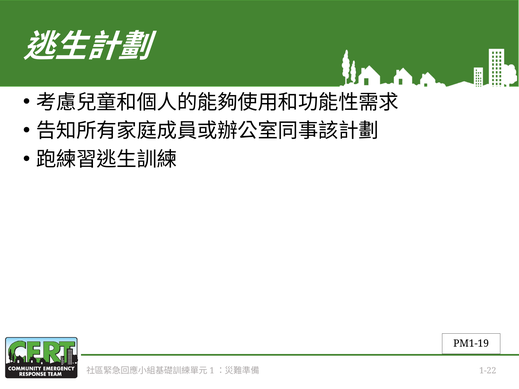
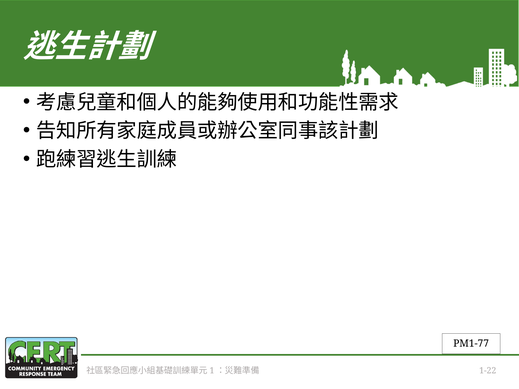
PM1-19: PM1-19 -> PM1-77
